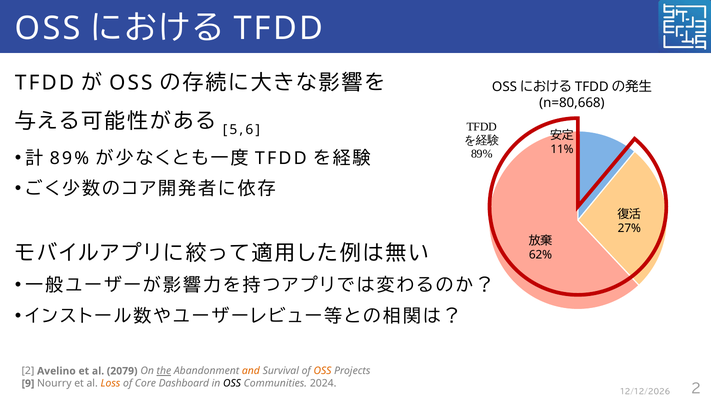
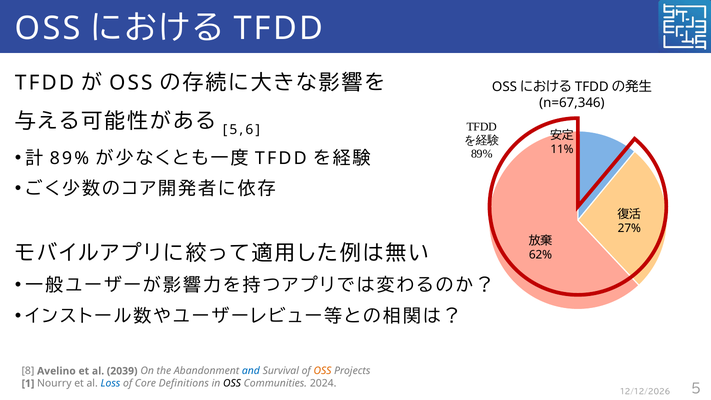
n=80,668: n=80,668 -> n=67,346
2 at (28, 371): 2 -> 8
2079: 2079 -> 2039
the underline: present -> none
and colour: orange -> blue
9: 9 -> 1
Loss colour: orange -> blue
Dashboard: Dashboard -> Definitions
2 at (696, 389): 2 -> 5
